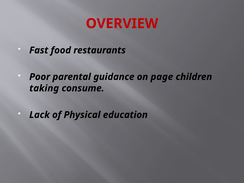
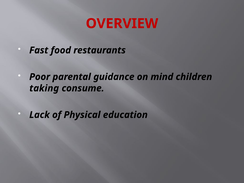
page: page -> mind
